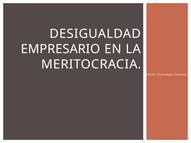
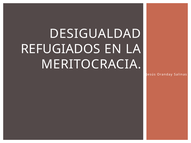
EMPRESARIO: EMPRESARIO -> REFUGIADOS
